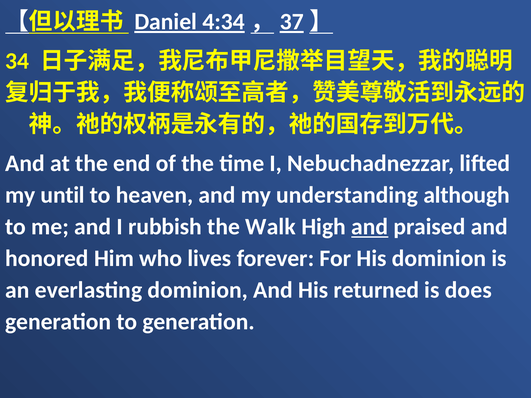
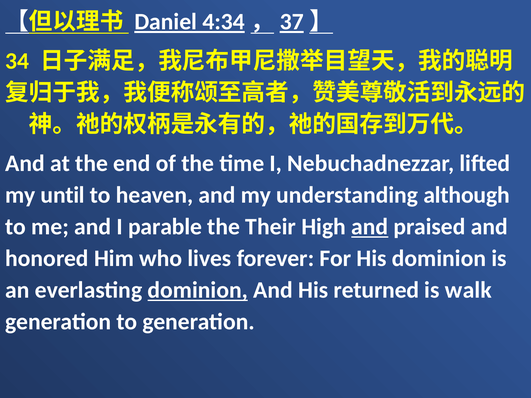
rubbish: rubbish -> parable
Walk: Walk -> Their
dominion at (198, 290) underline: none -> present
does: does -> walk
